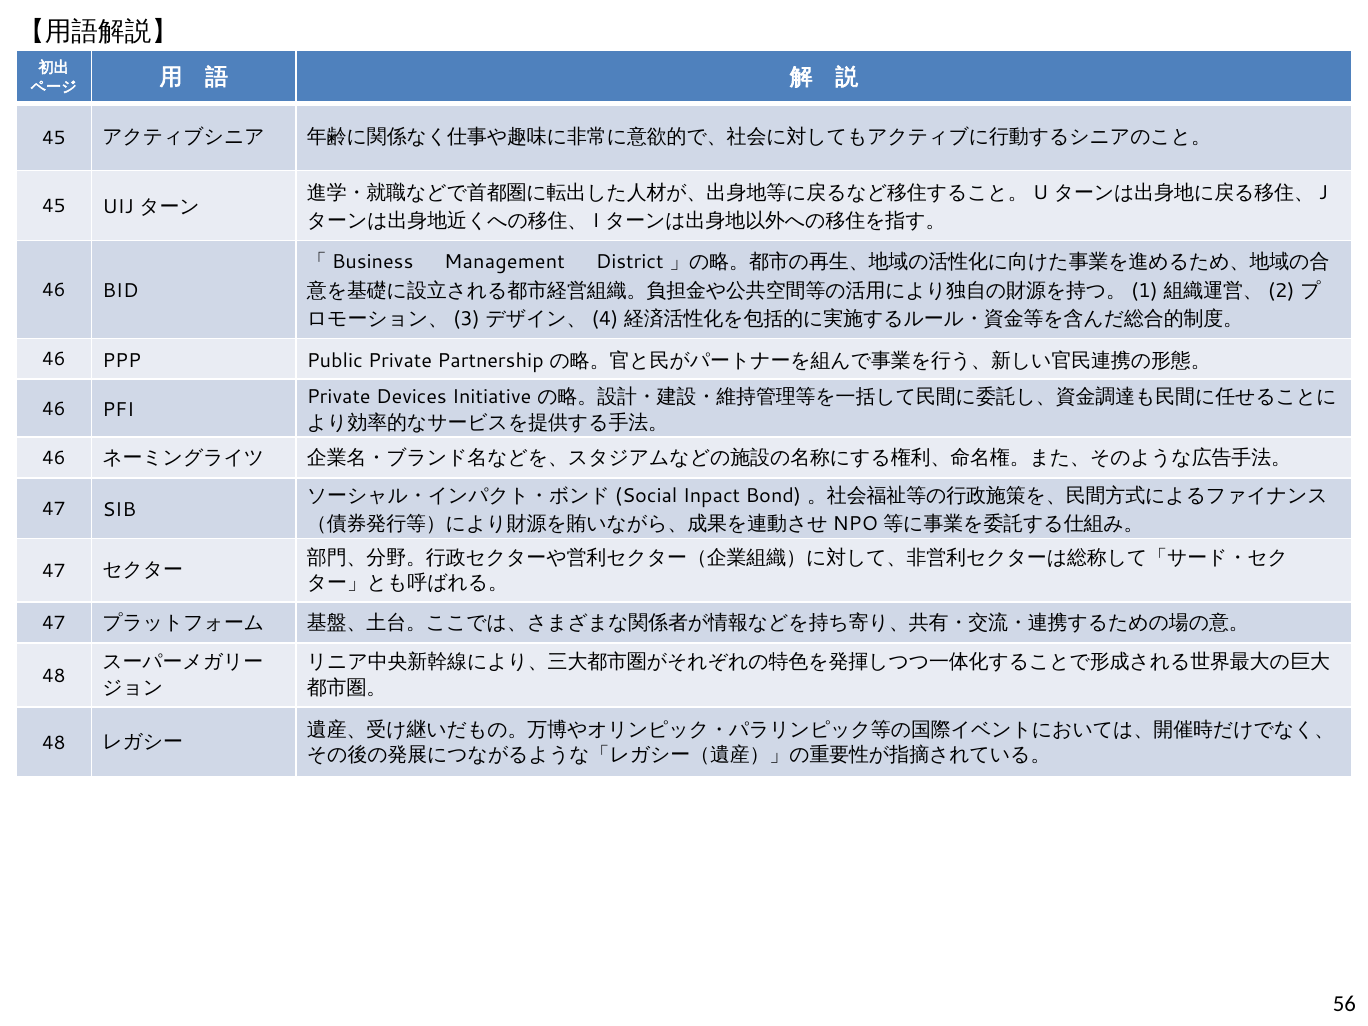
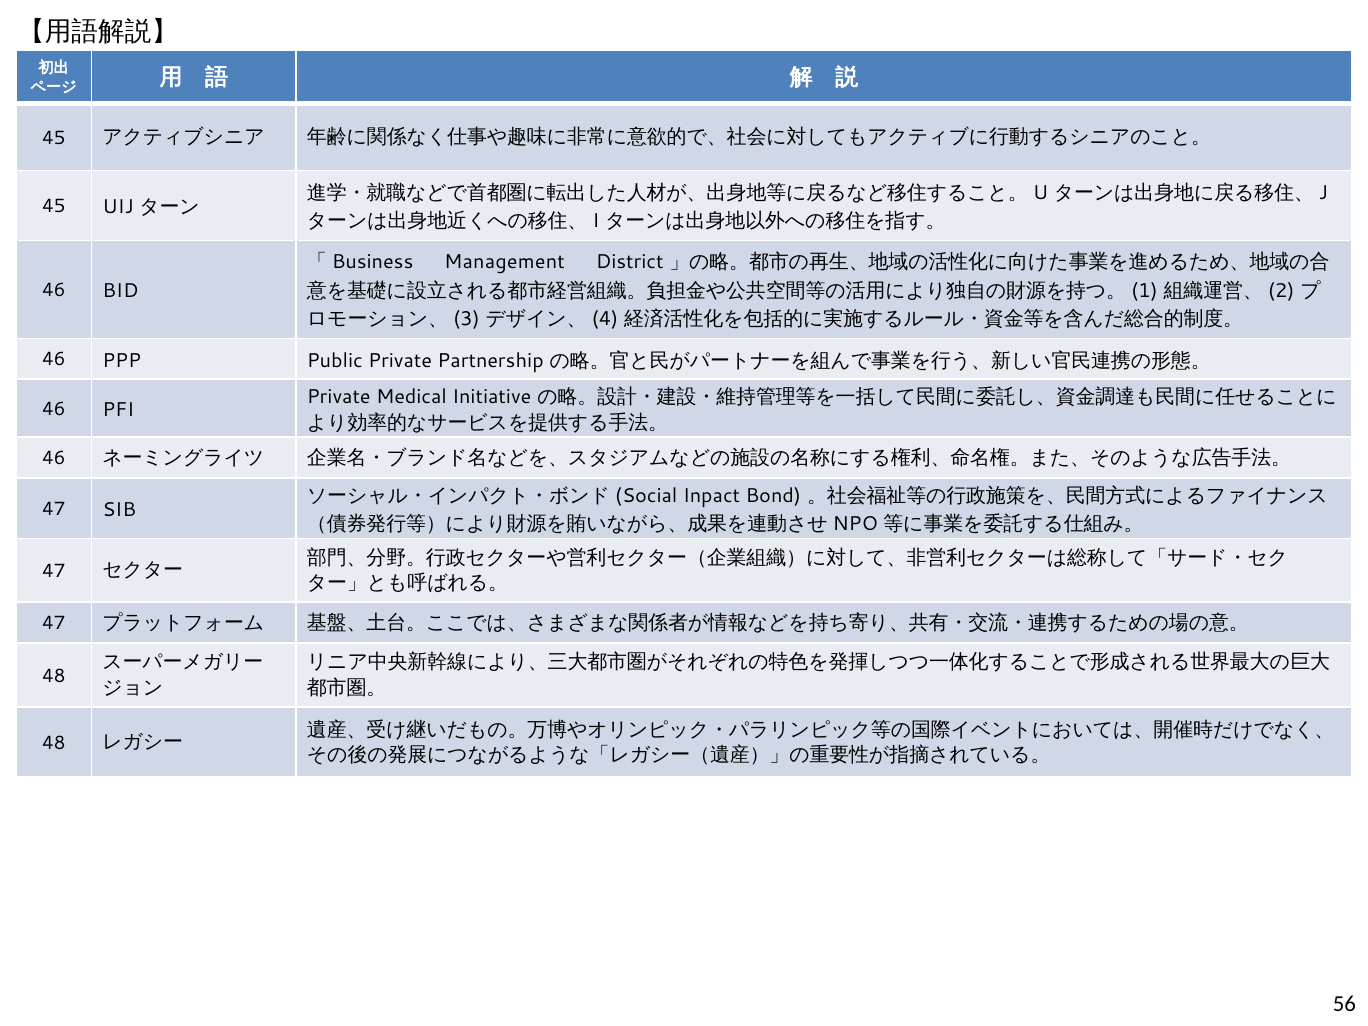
Devices: Devices -> Medical
